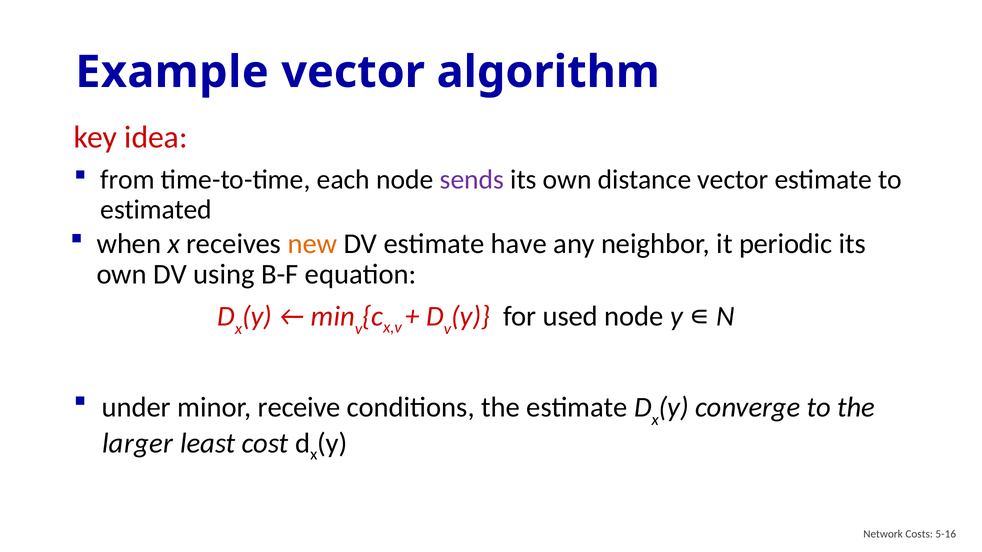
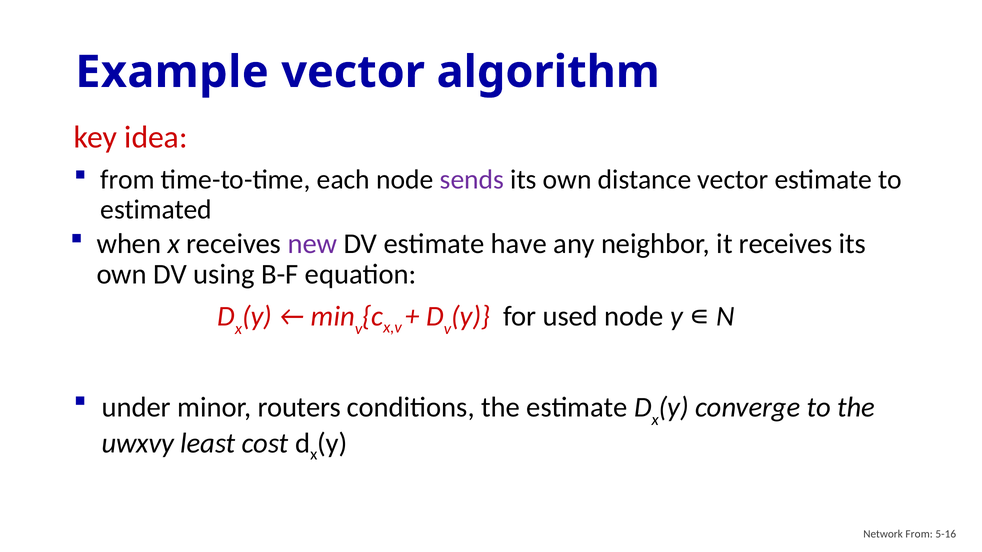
new colour: orange -> purple
it periodic: periodic -> receives
receive: receive -> routers
larger: larger -> uwxvy
Network Costs: Costs -> From
